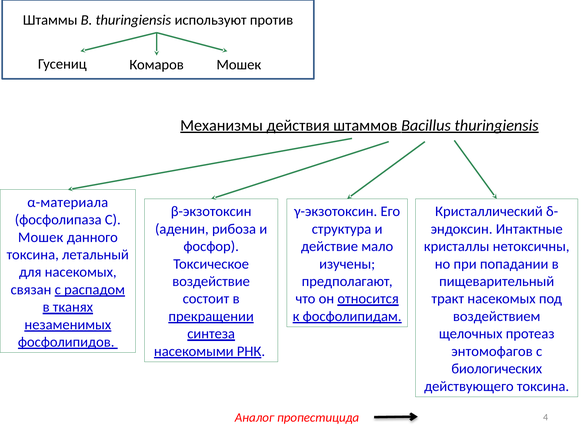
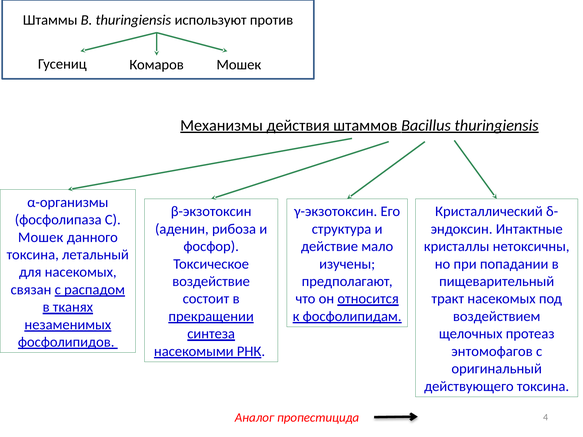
α-материала: α-материала -> α-организмы
биологических: биологических -> оригинальный
